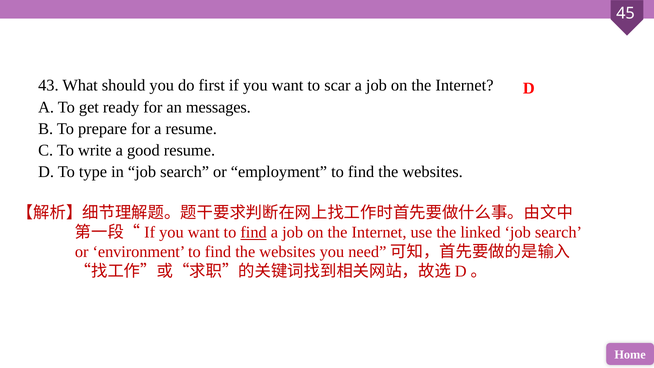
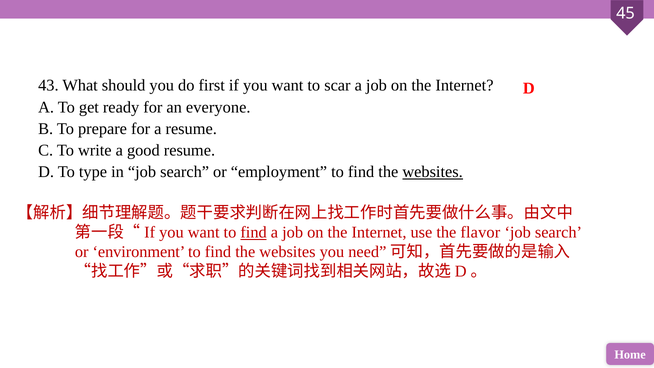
messages: messages -> everyone
websites at (433, 172) underline: none -> present
linked: linked -> flavor
